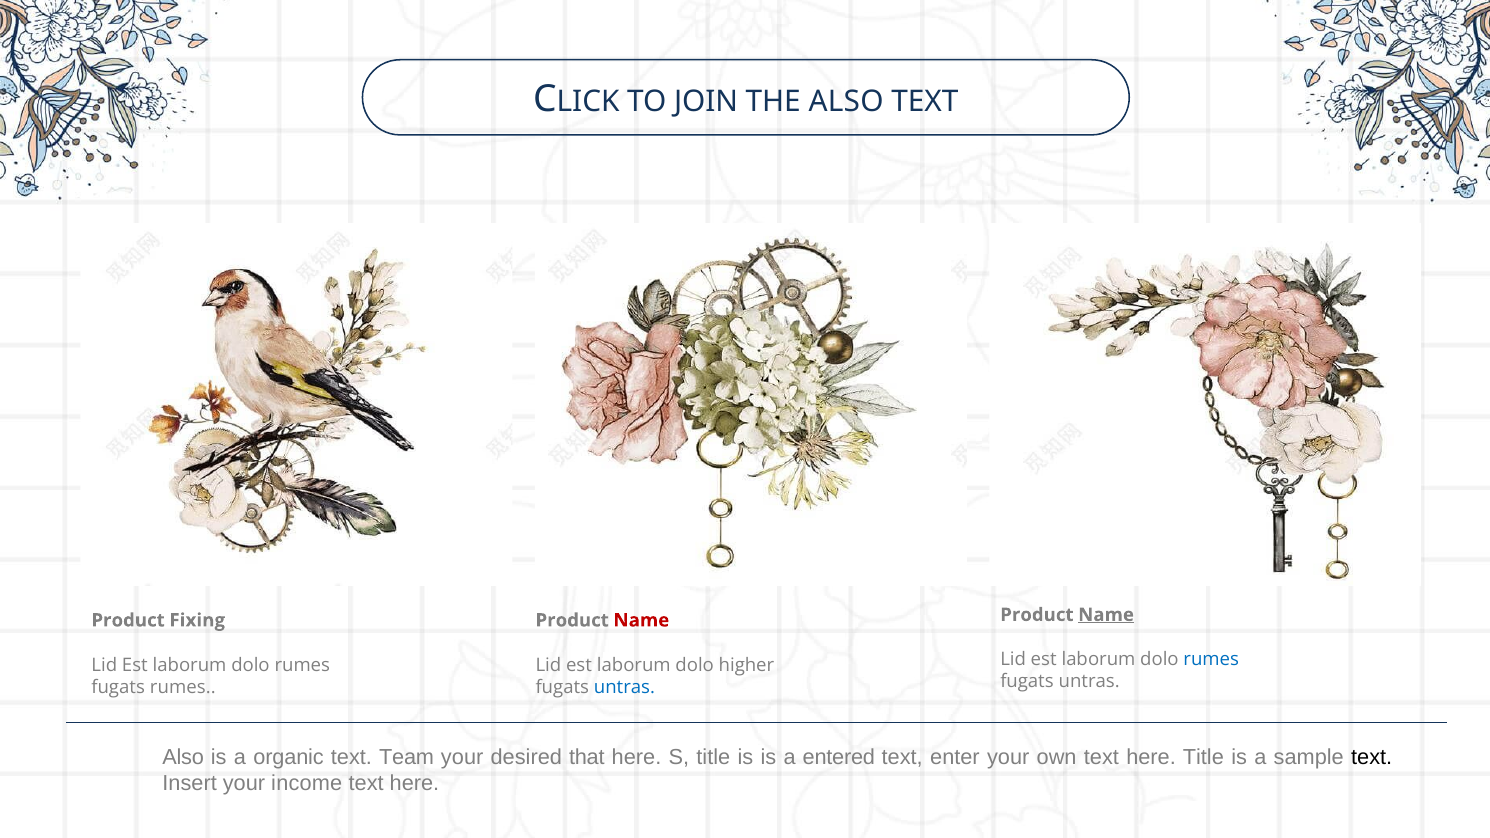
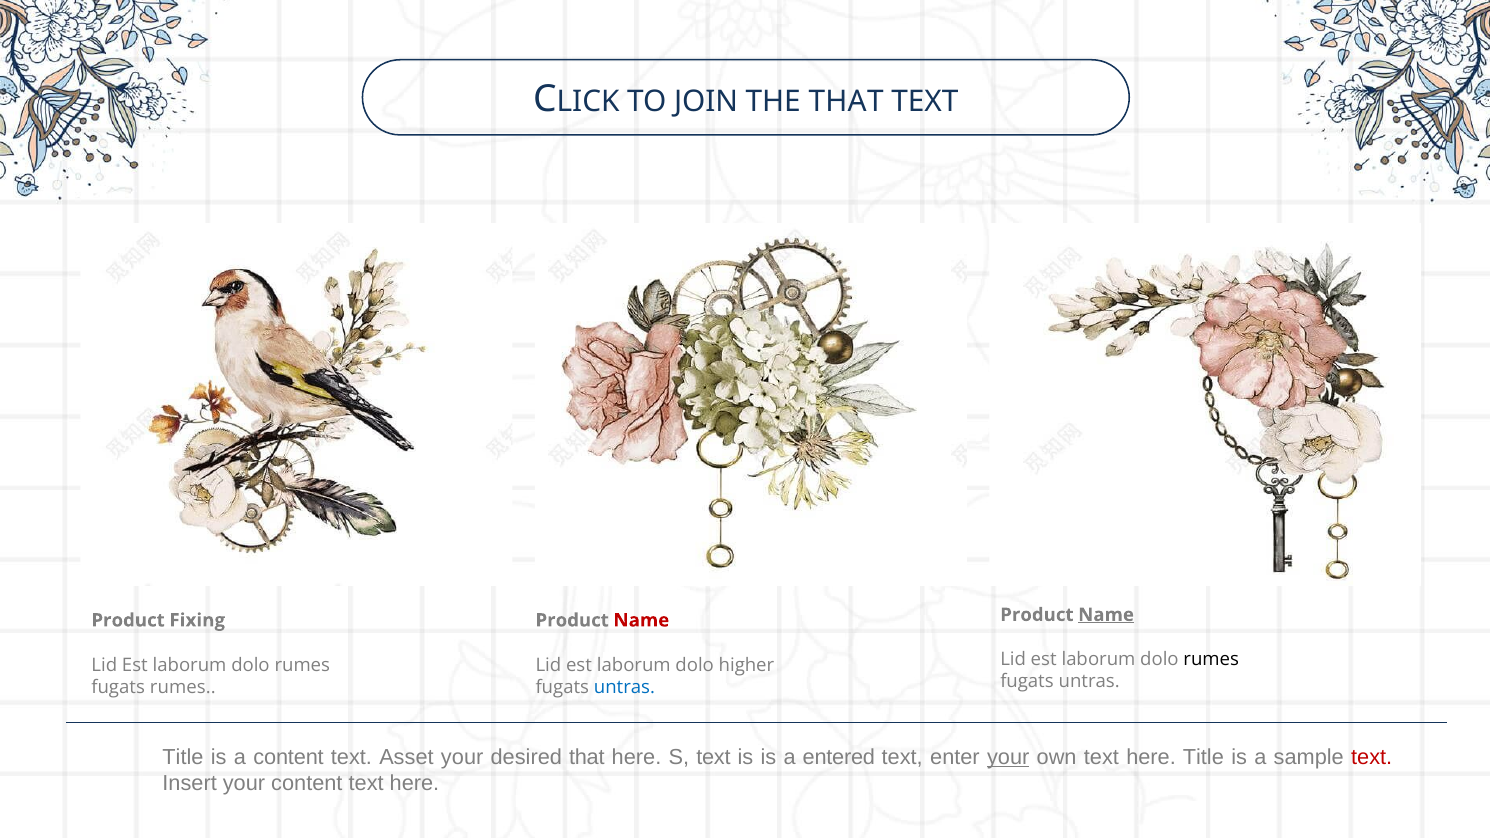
THE ALSO: ALSO -> THAT
rumes at (1211, 660) colour: blue -> black
Also at (183, 758): Also -> Title
a organic: organic -> content
Team: Team -> Asset
S title: title -> text
your at (1008, 758) underline: none -> present
text at (1372, 758) colour: black -> red
your income: income -> content
